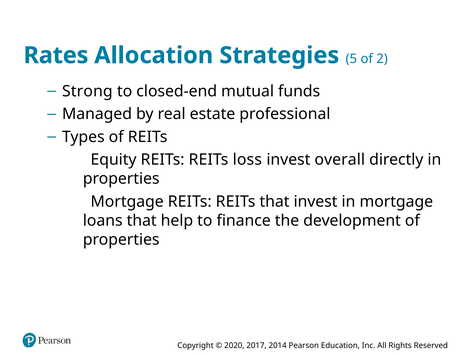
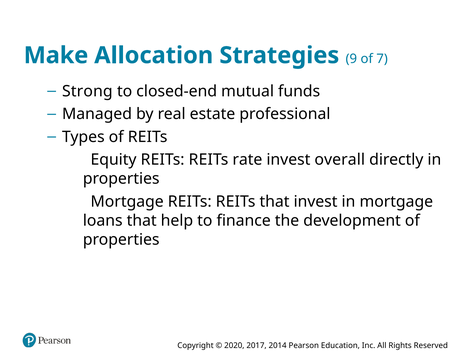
Rates: Rates -> Make
5: 5 -> 9
2: 2 -> 7
loss: loss -> rate
